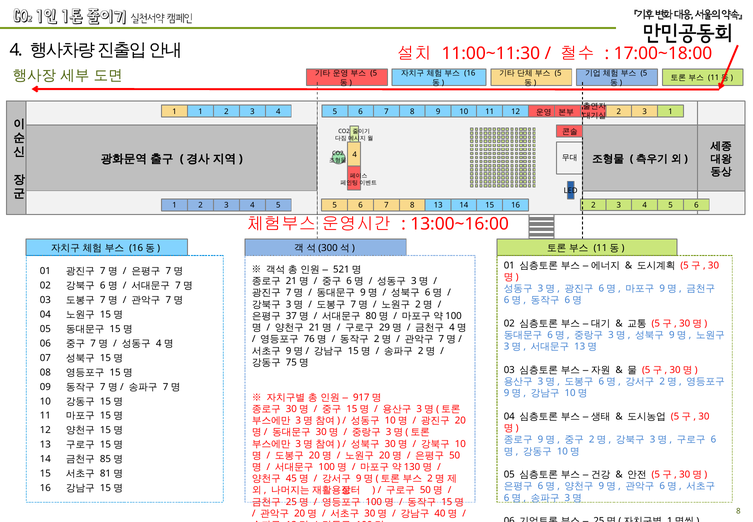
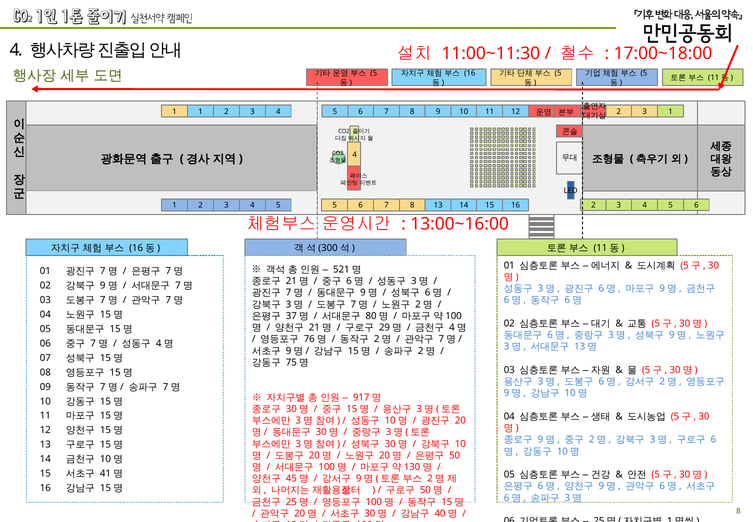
6 at (103, 285): 6 -> 9
85 at (105, 459): 85 -> 10
81: 81 -> 41
